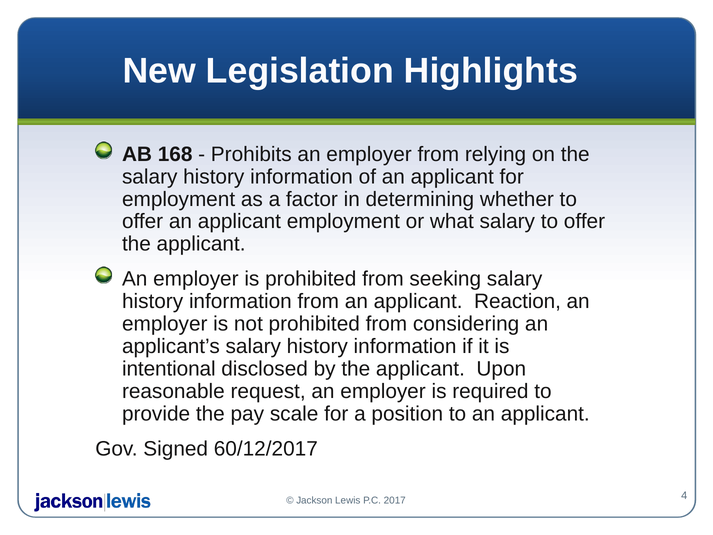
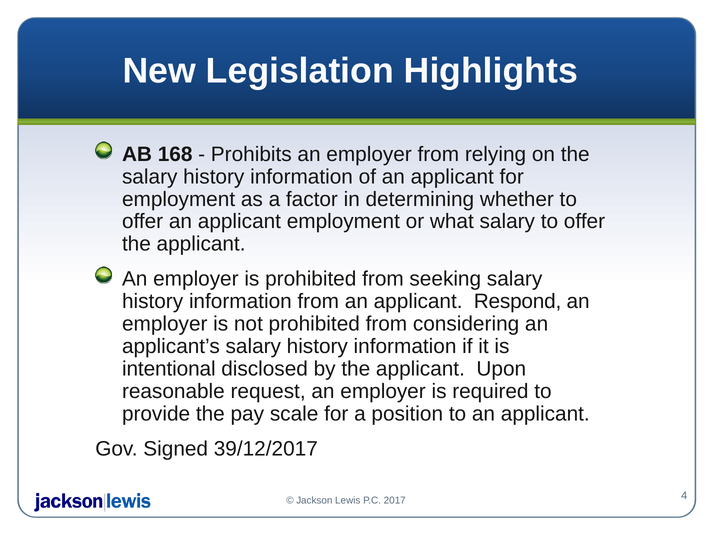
Reaction: Reaction -> Respond
60/12/2017: 60/12/2017 -> 39/12/2017
